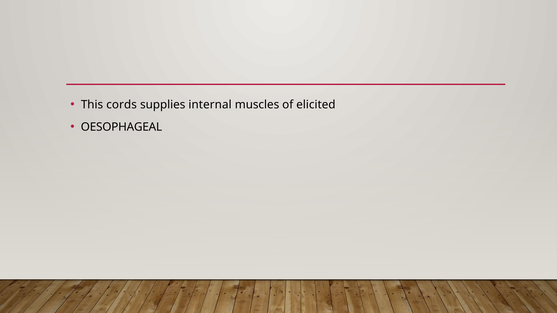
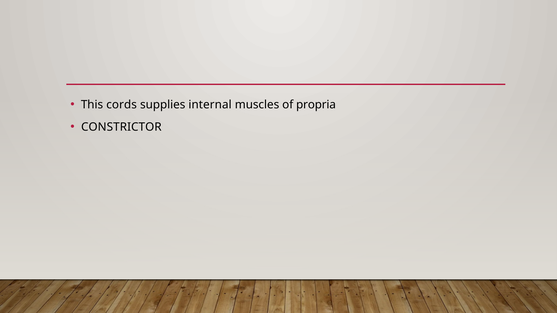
elicited: elicited -> propria
OESOPHAGEAL: OESOPHAGEAL -> CONSTRICTOR
